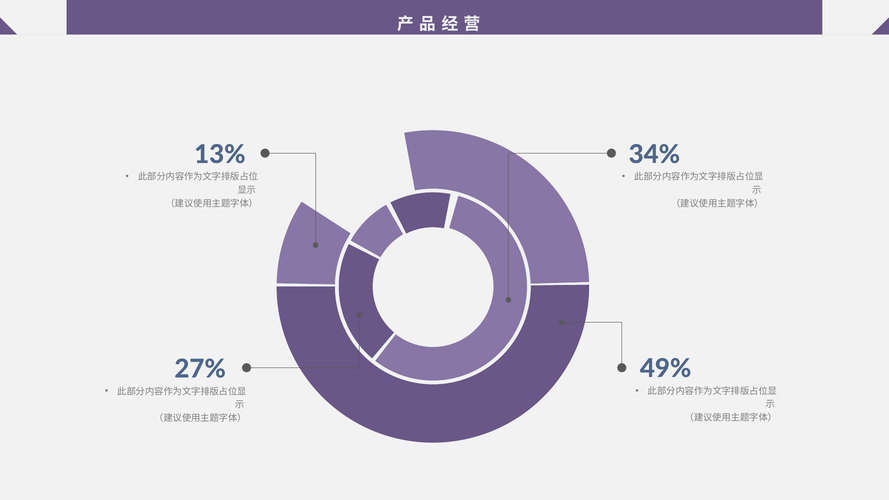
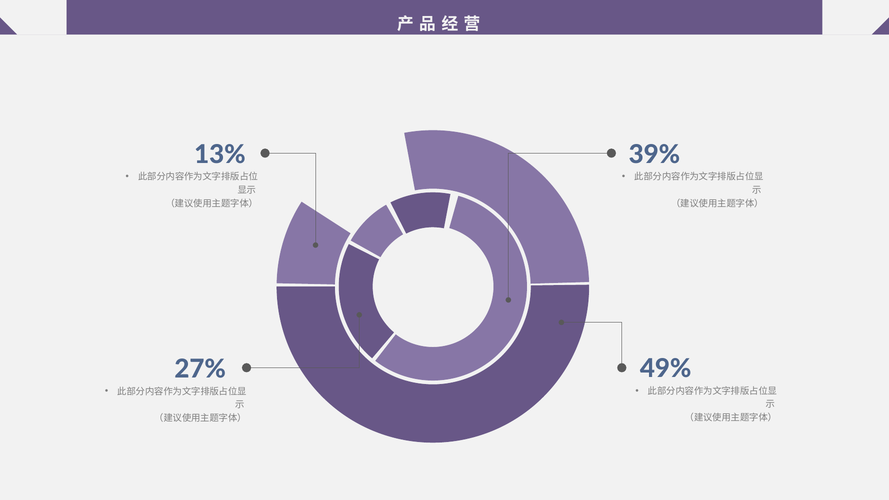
34%: 34% -> 39%
